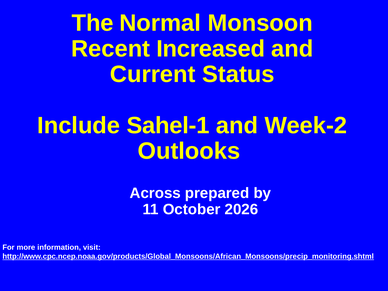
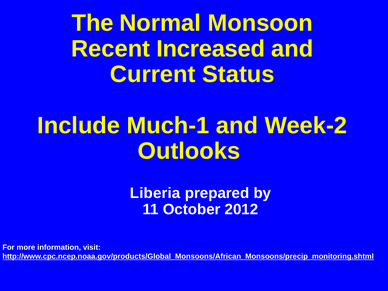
Sahel-1: Sahel-1 -> Much-1
Across: Across -> Liberia
2026: 2026 -> 2012
